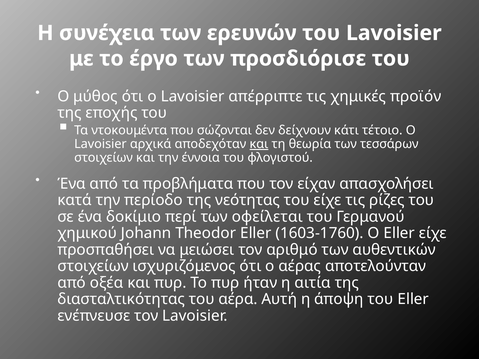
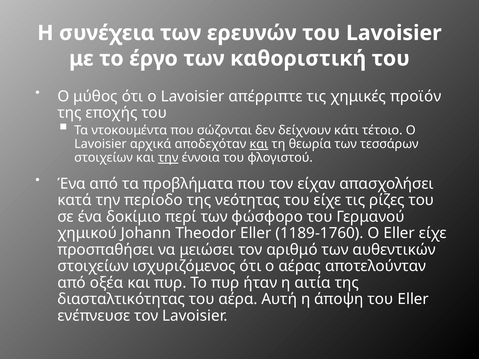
προσδιόρισε: προσδιόρισε -> καθοριστική
την at (168, 158) underline: none -> present
οφείλεται: οφείλεται -> φώσφορο
1603-1760: 1603-1760 -> 1189-1760
